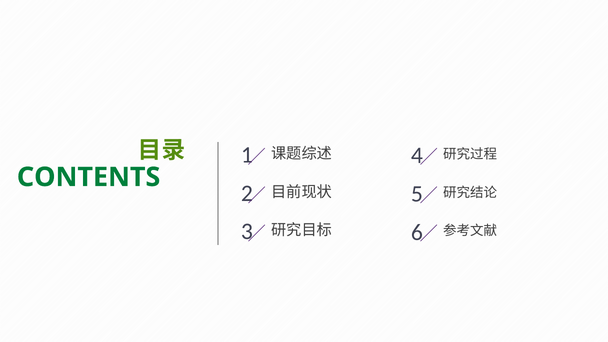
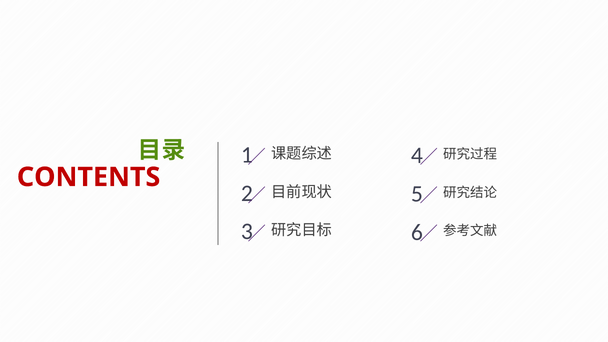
CONTENTS colour: green -> red
